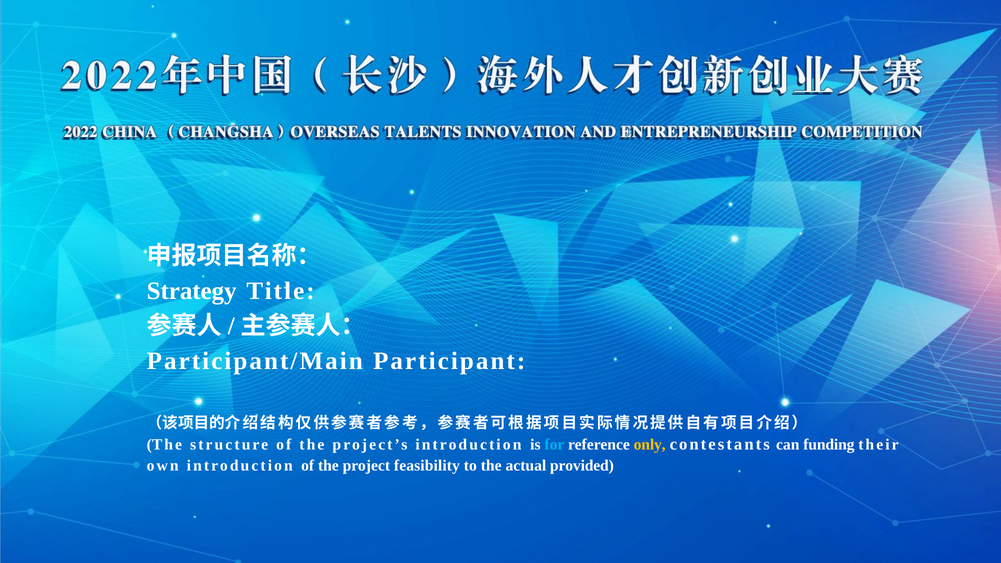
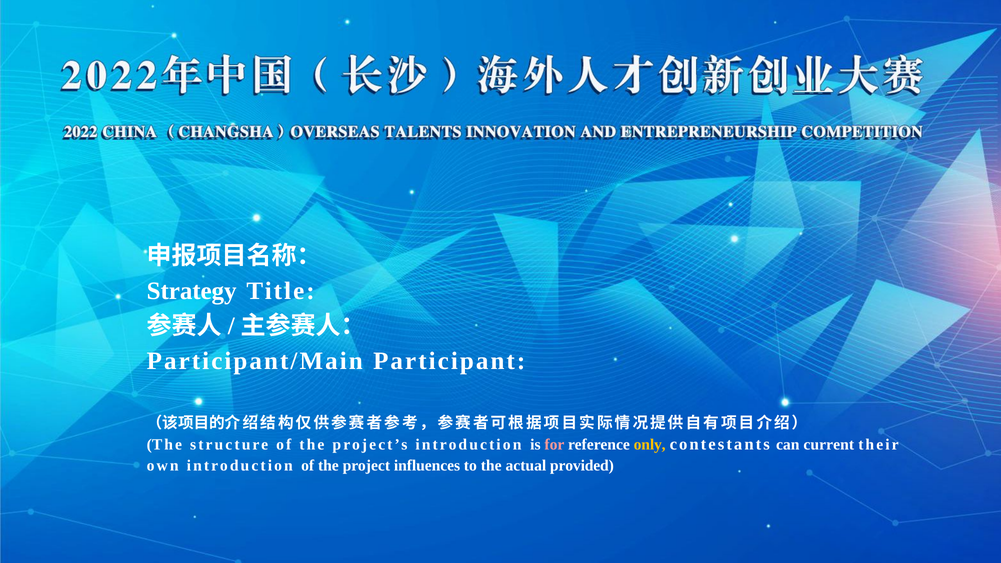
for colour: light blue -> pink
funding: funding -> current
feasibility: feasibility -> influences
